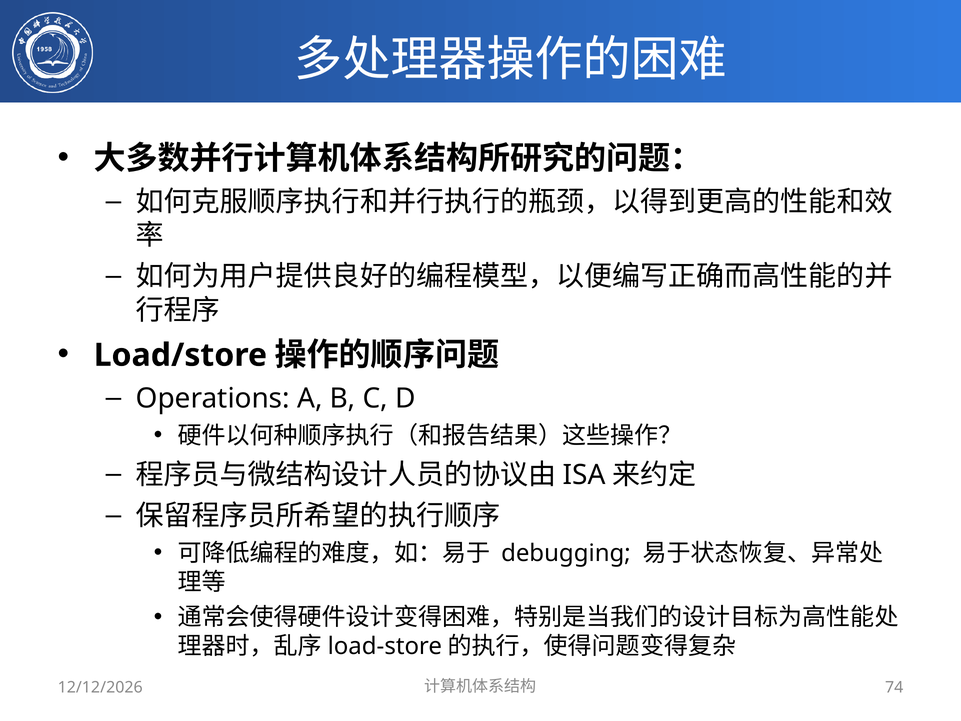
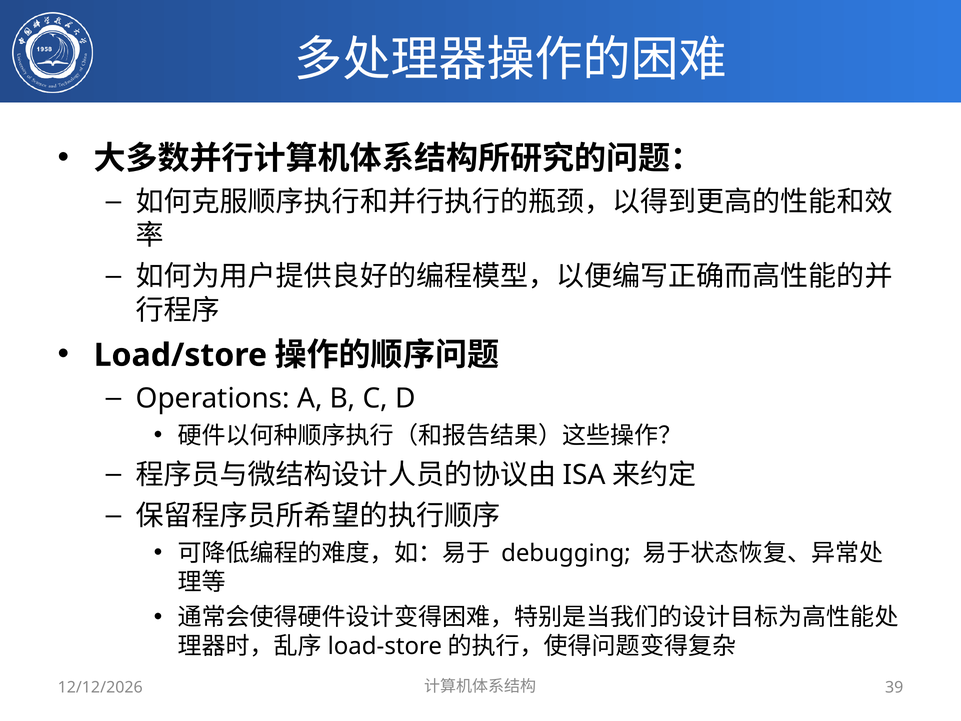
74: 74 -> 39
